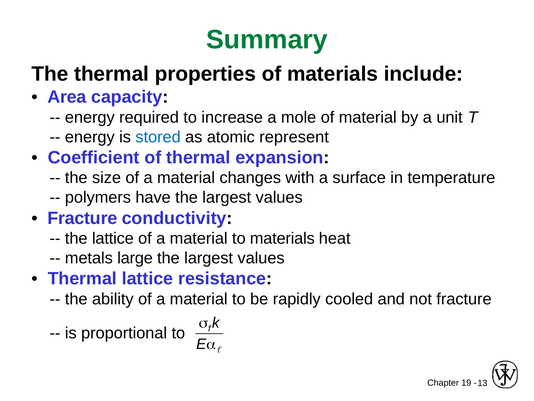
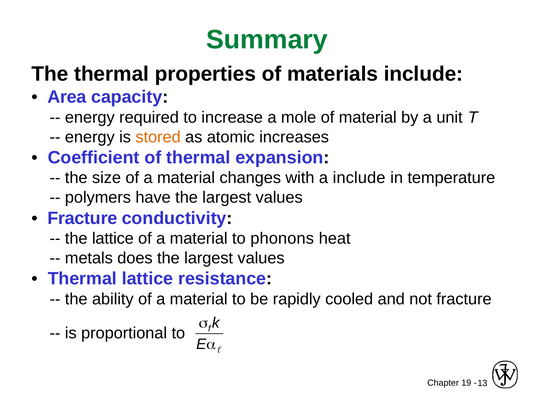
stored colour: blue -> orange
represent: represent -> increases
a surface: surface -> include
to materials: materials -> phonons
large: large -> does
